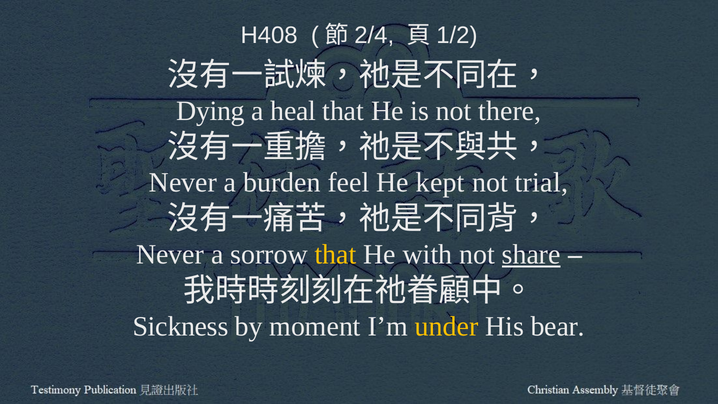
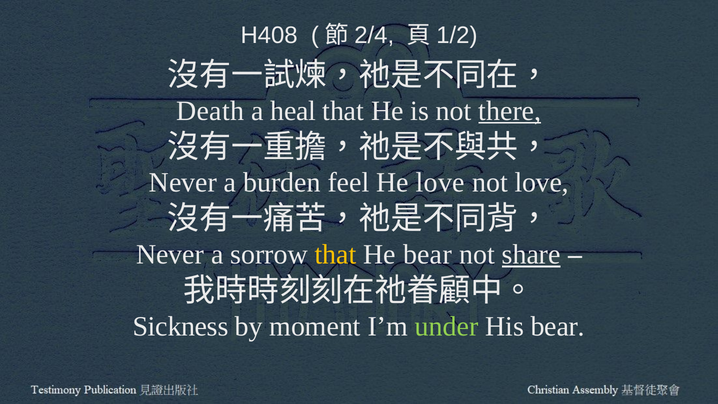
Dying: Dying -> Death
there underline: none -> present
He kept: kept -> love
not trial: trial -> love
He with: with -> bear
under colour: yellow -> light green
